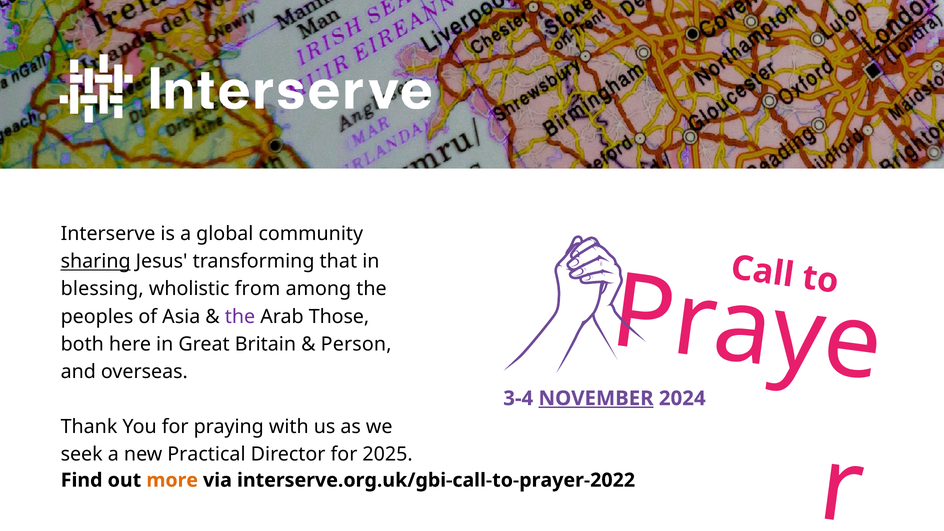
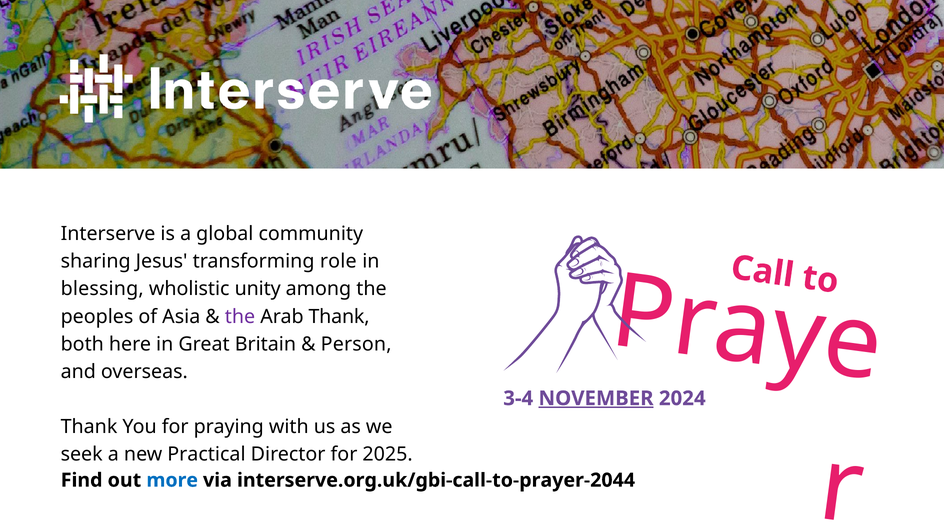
sharing underline: present -> none
that: that -> role
from: from -> unity
Arab Those: Those -> Thank
more colour: orange -> blue
interserve.org.uk/gbi-call-to-prayer-2022: interserve.org.uk/gbi-call-to-prayer-2022 -> interserve.org.uk/gbi-call-to-prayer-2044
